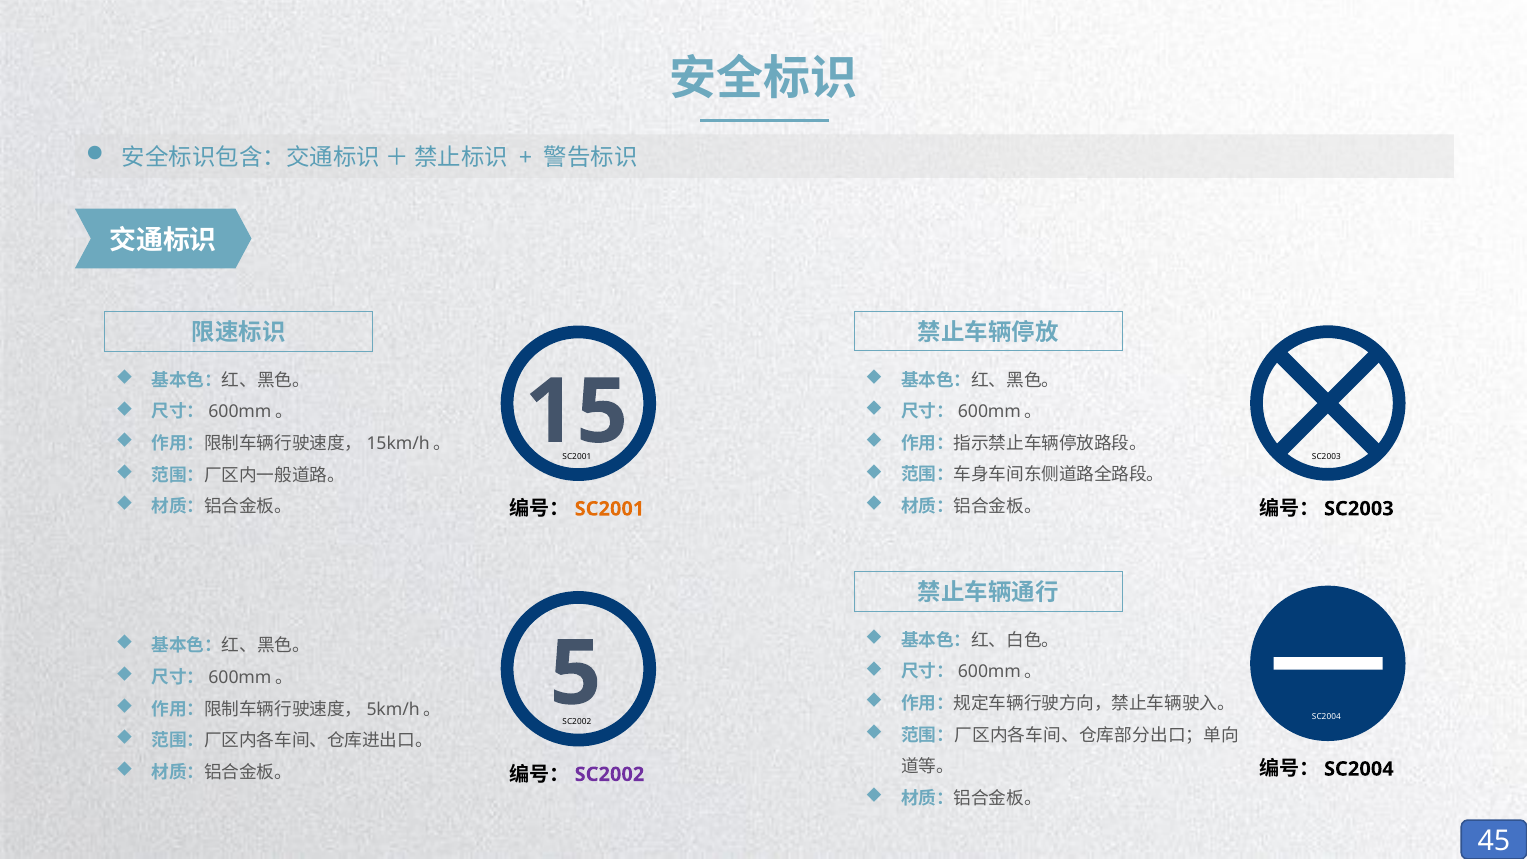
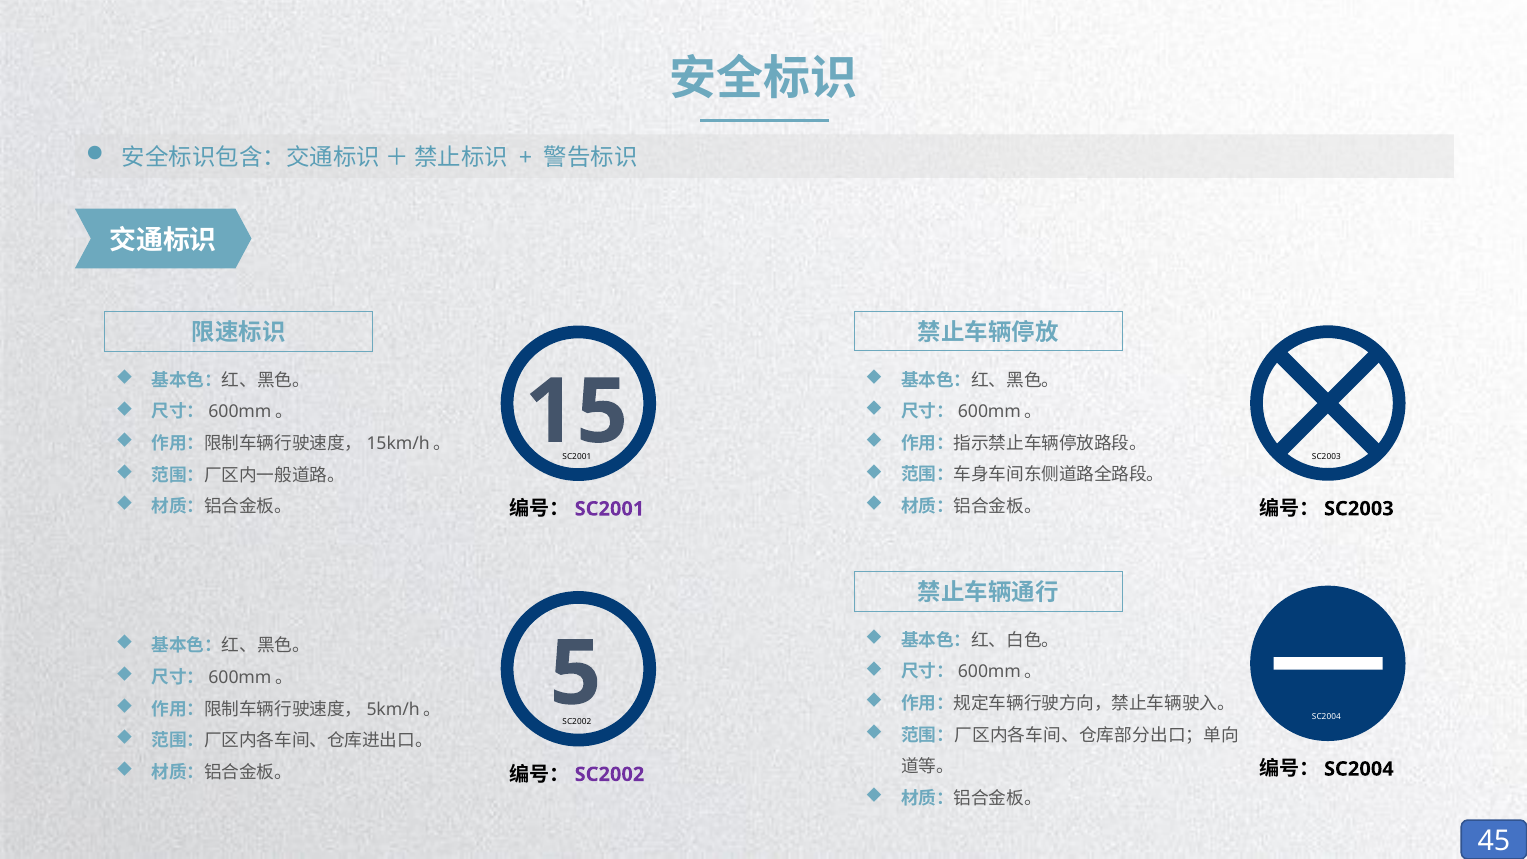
SC2001 at (609, 509) colour: orange -> purple
